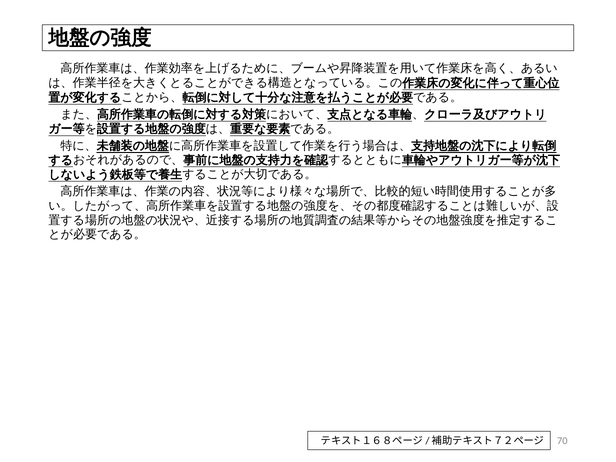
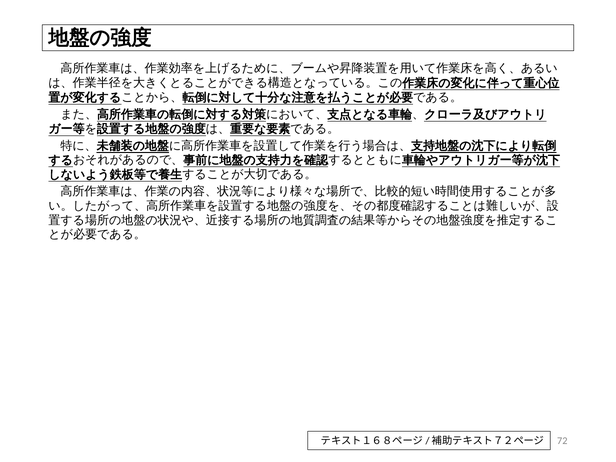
70: 70 -> 72
